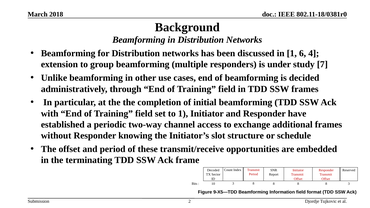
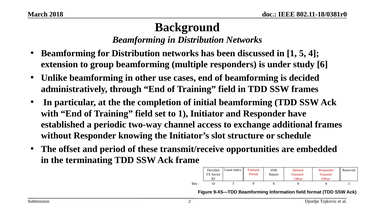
6: 6 -> 5
7: 7 -> 6
